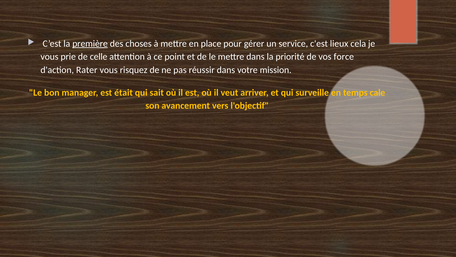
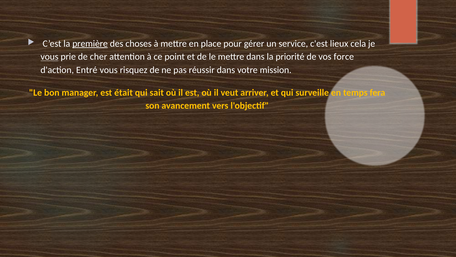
vous at (50, 57) underline: none -> present
celle: celle -> cher
Rater: Rater -> Entré
cale: cale -> fera
